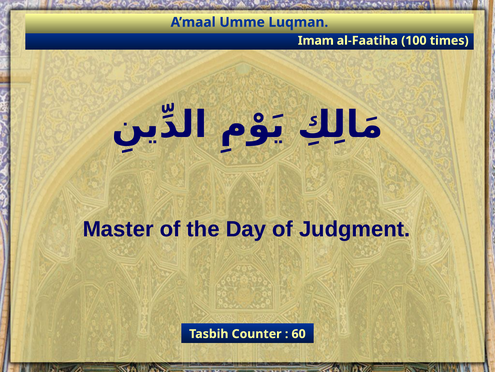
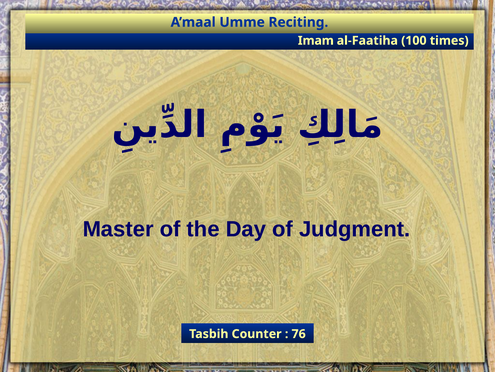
Luqman: Luqman -> Reciting
60: 60 -> 76
